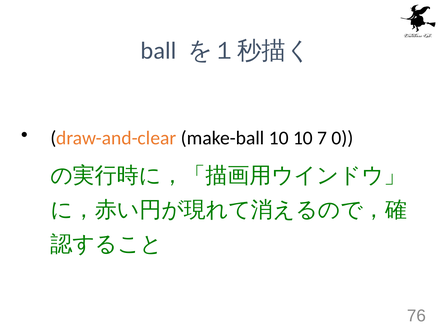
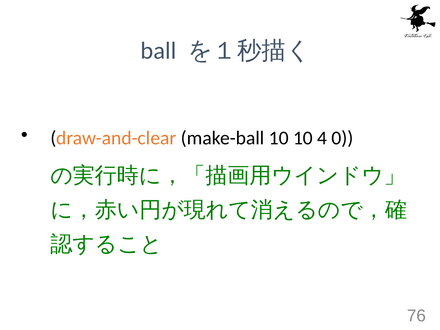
7: 7 -> 4
